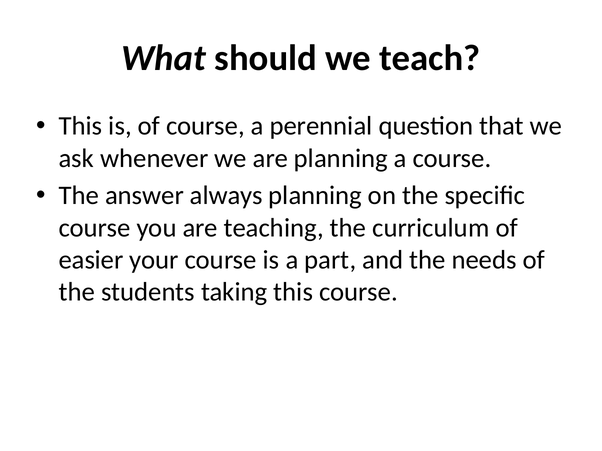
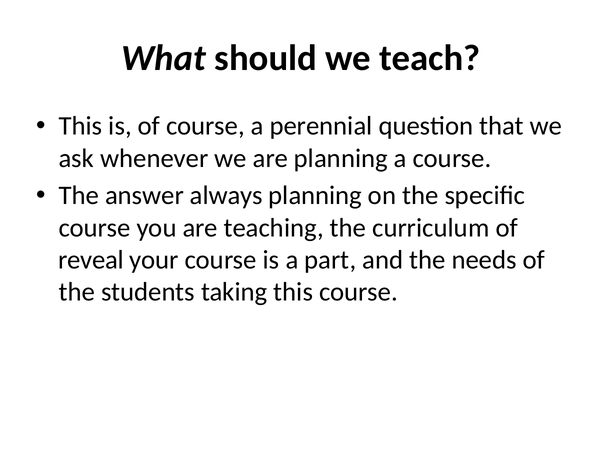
easier: easier -> reveal
